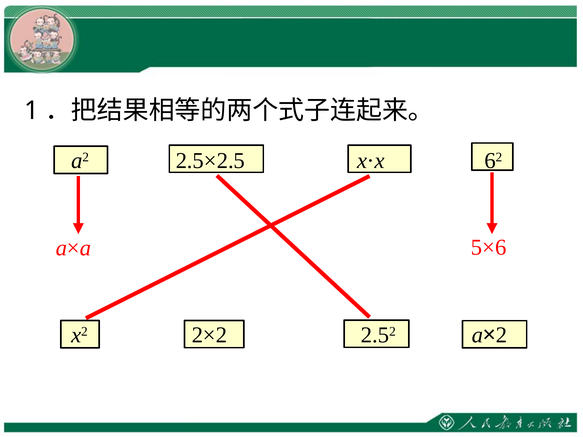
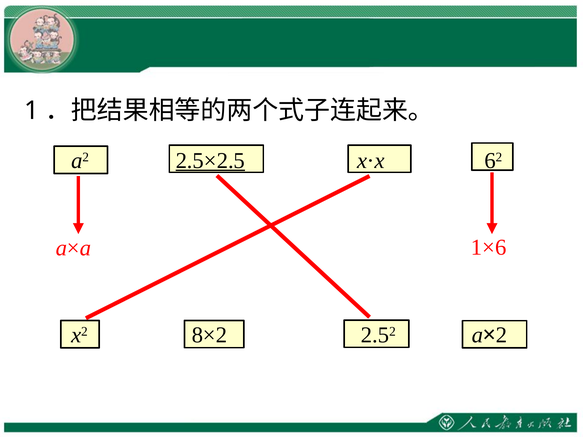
2.5×2.5 underline: none -> present
5×6: 5×6 -> 1×6
2×2: 2×2 -> 8×2
